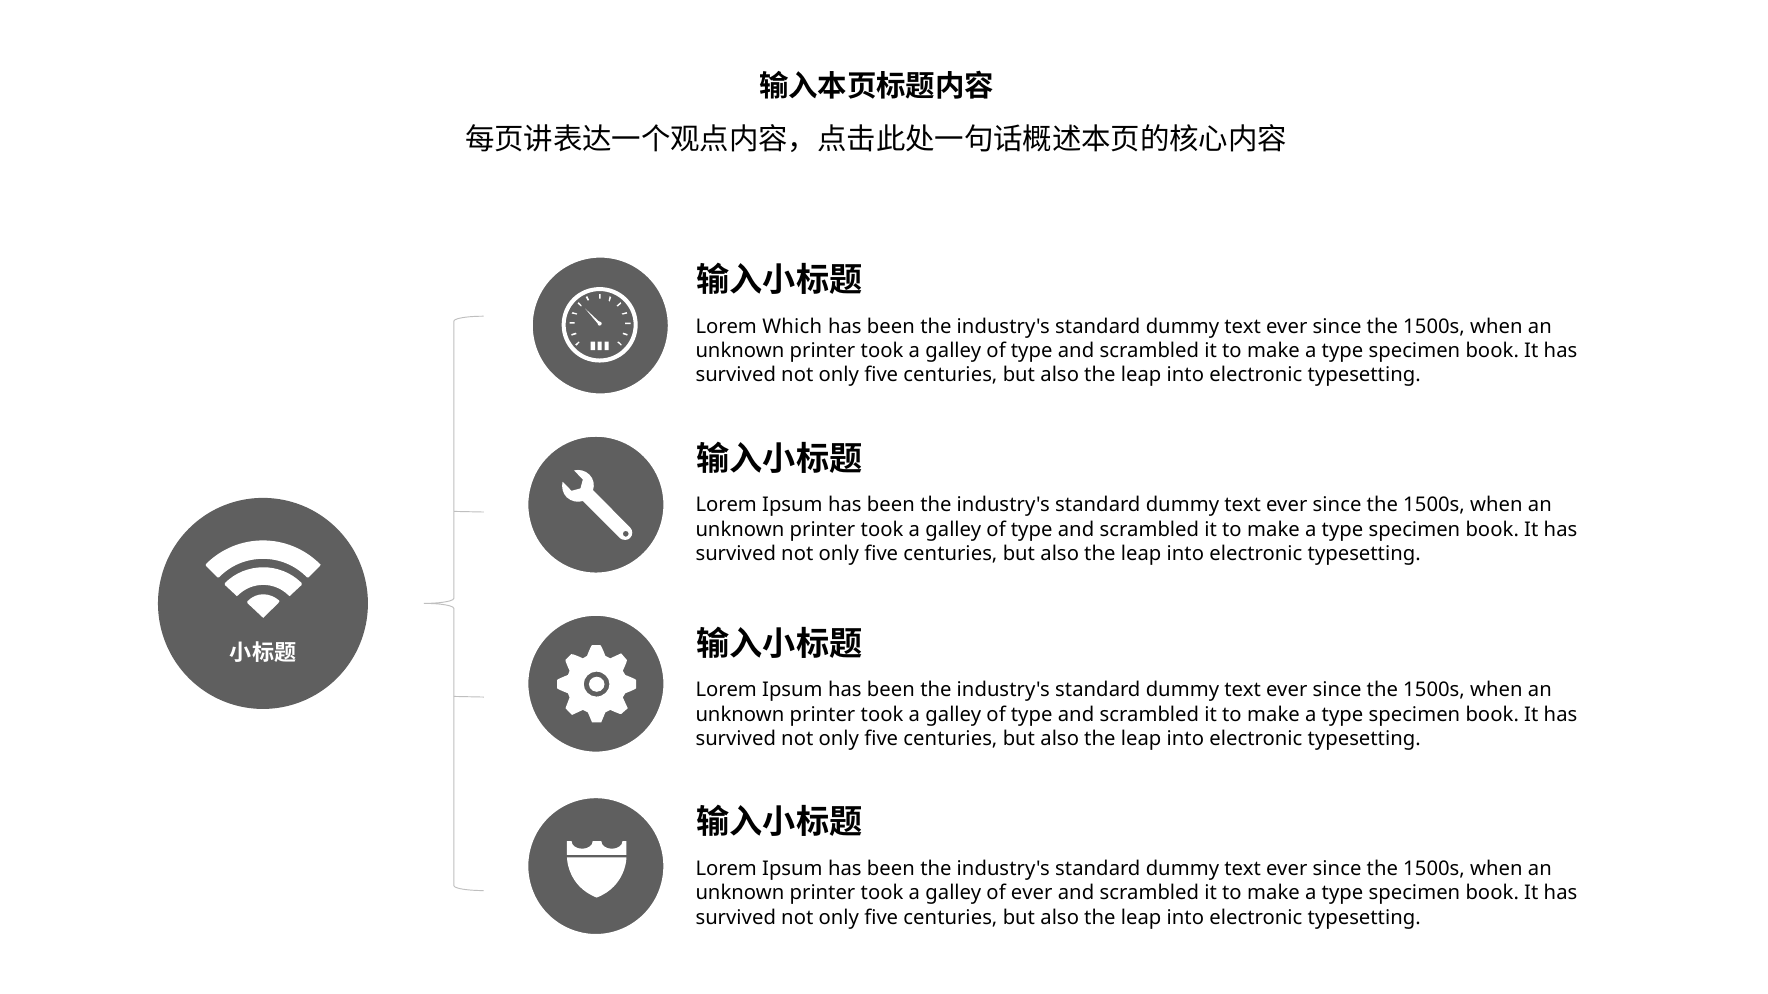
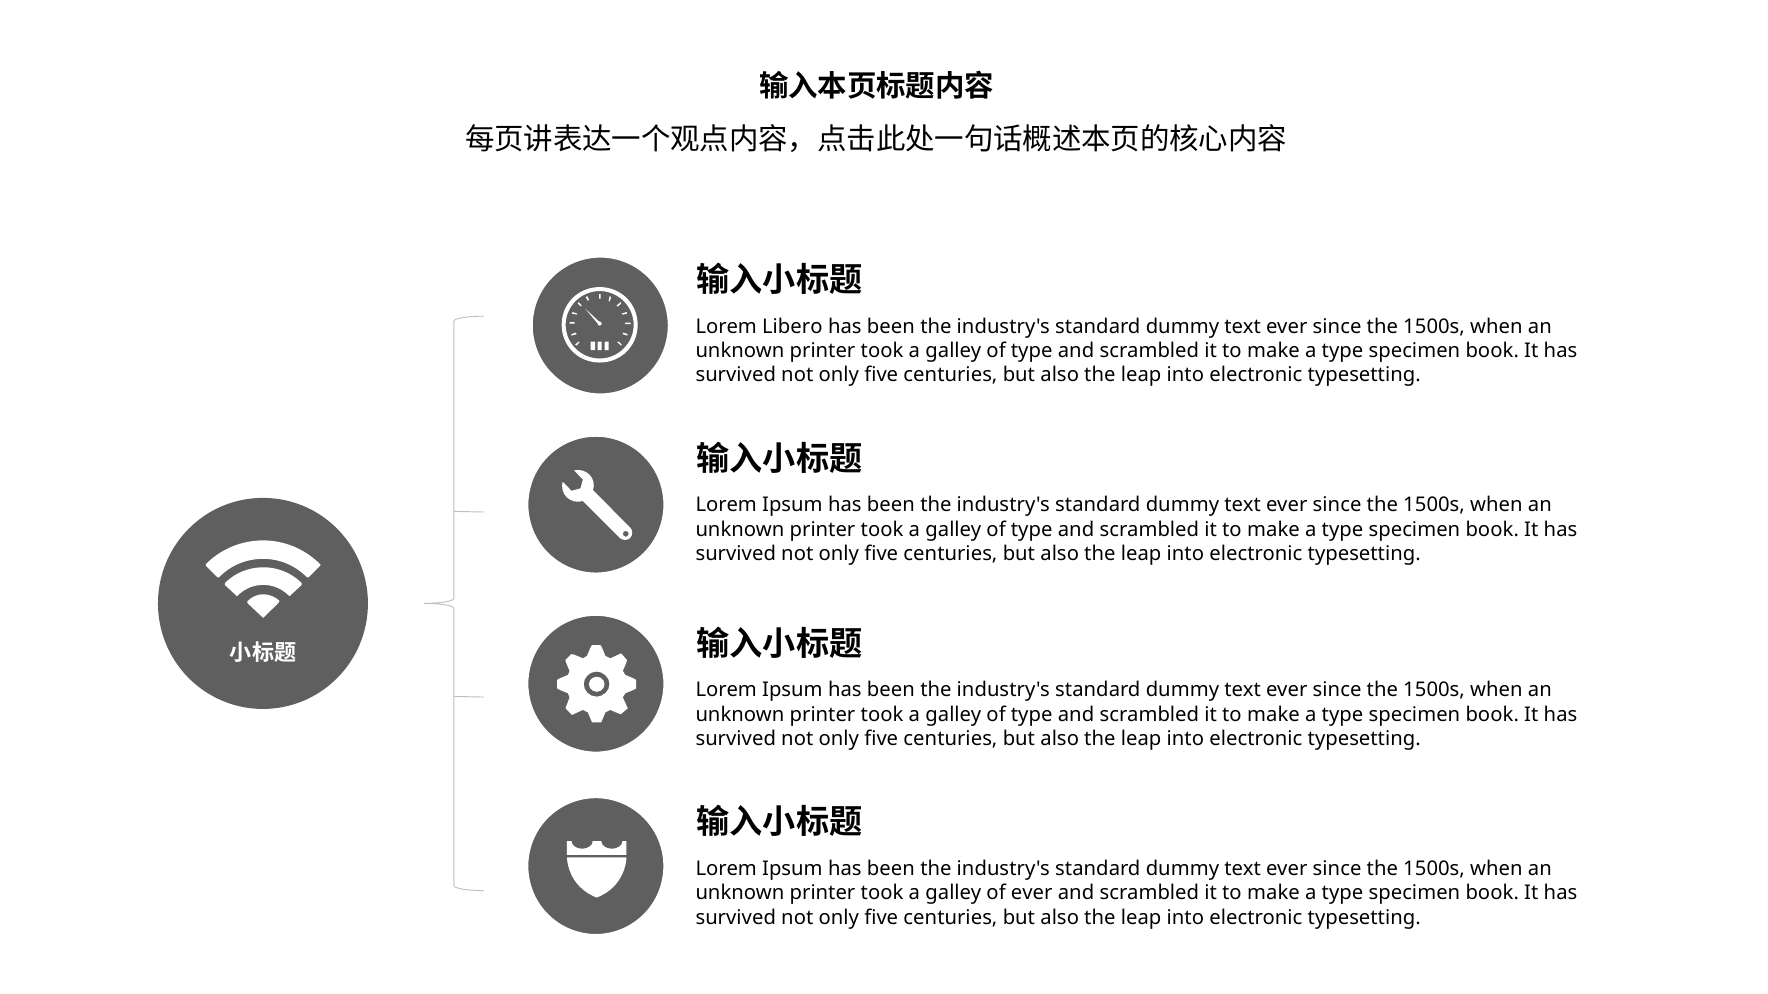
Which: Which -> Libero
